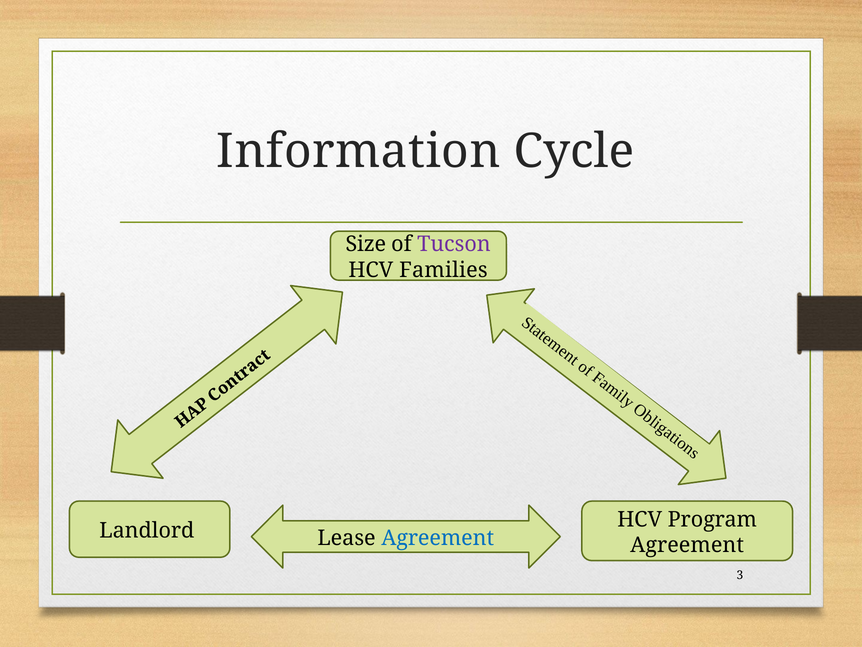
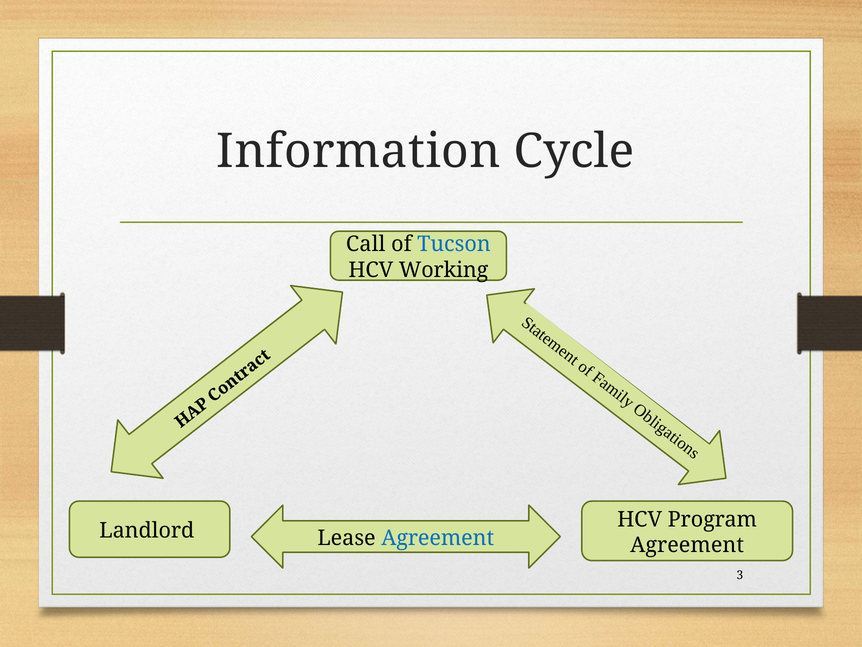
Size: Size -> Call
Tucson colour: purple -> blue
Families: Families -> Working
